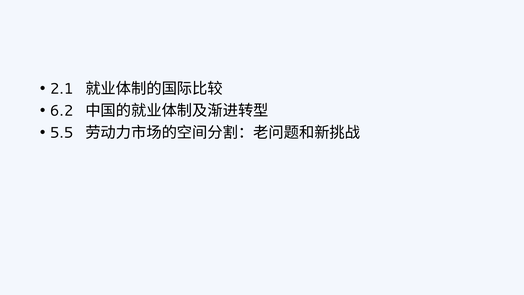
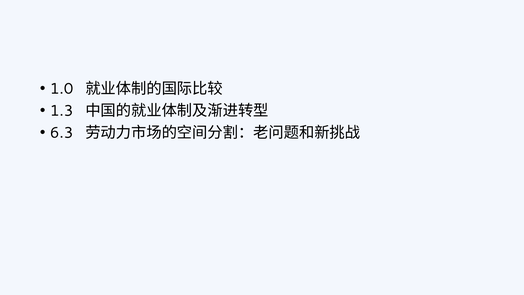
2.1: 2.1 -> 1.0
6.2: 6.2 -> 1.3
5.5: 5.5 -> 6.3
